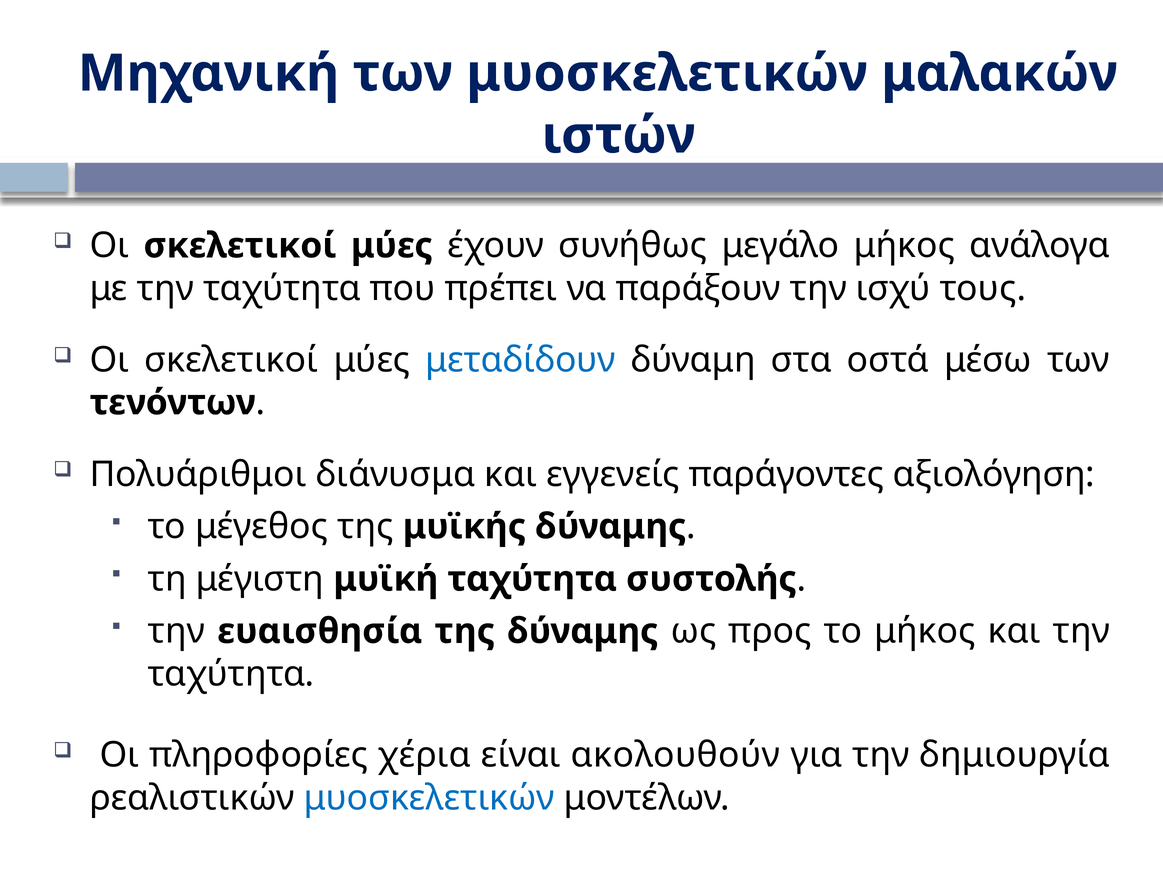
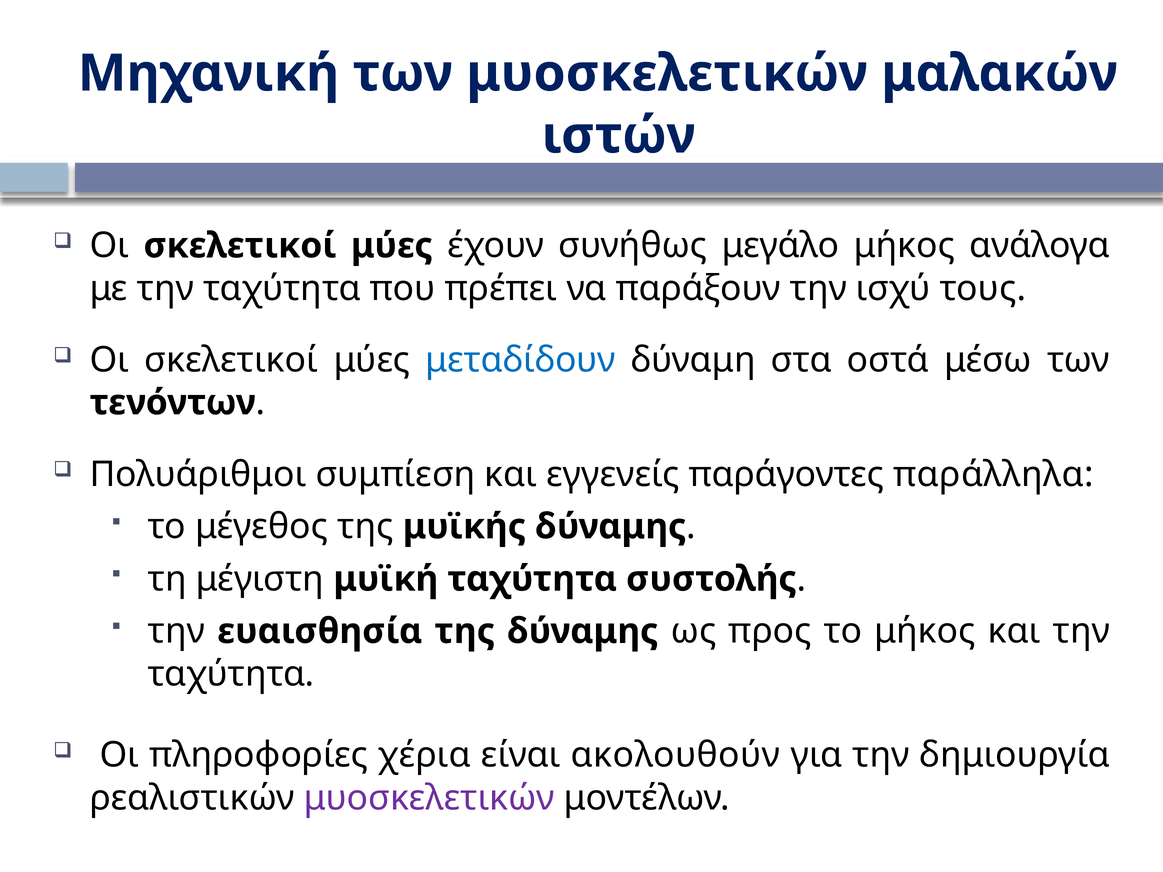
διάνυσμα: διάνυσμα -> συμπίεση
αξιολόγηση: αξιολόγηση -> παράλληλα
μυοσκελετικών at (429, 798) colour: blue -> purple
